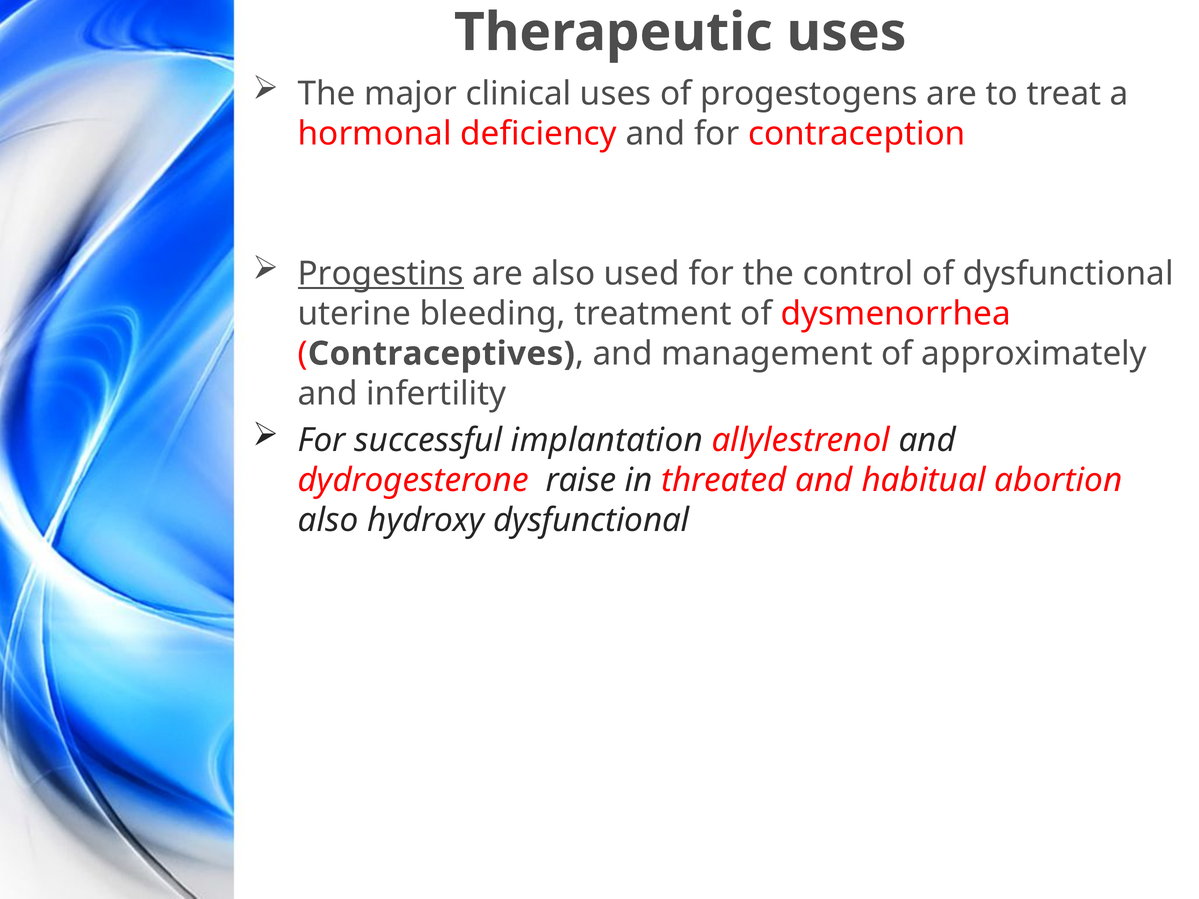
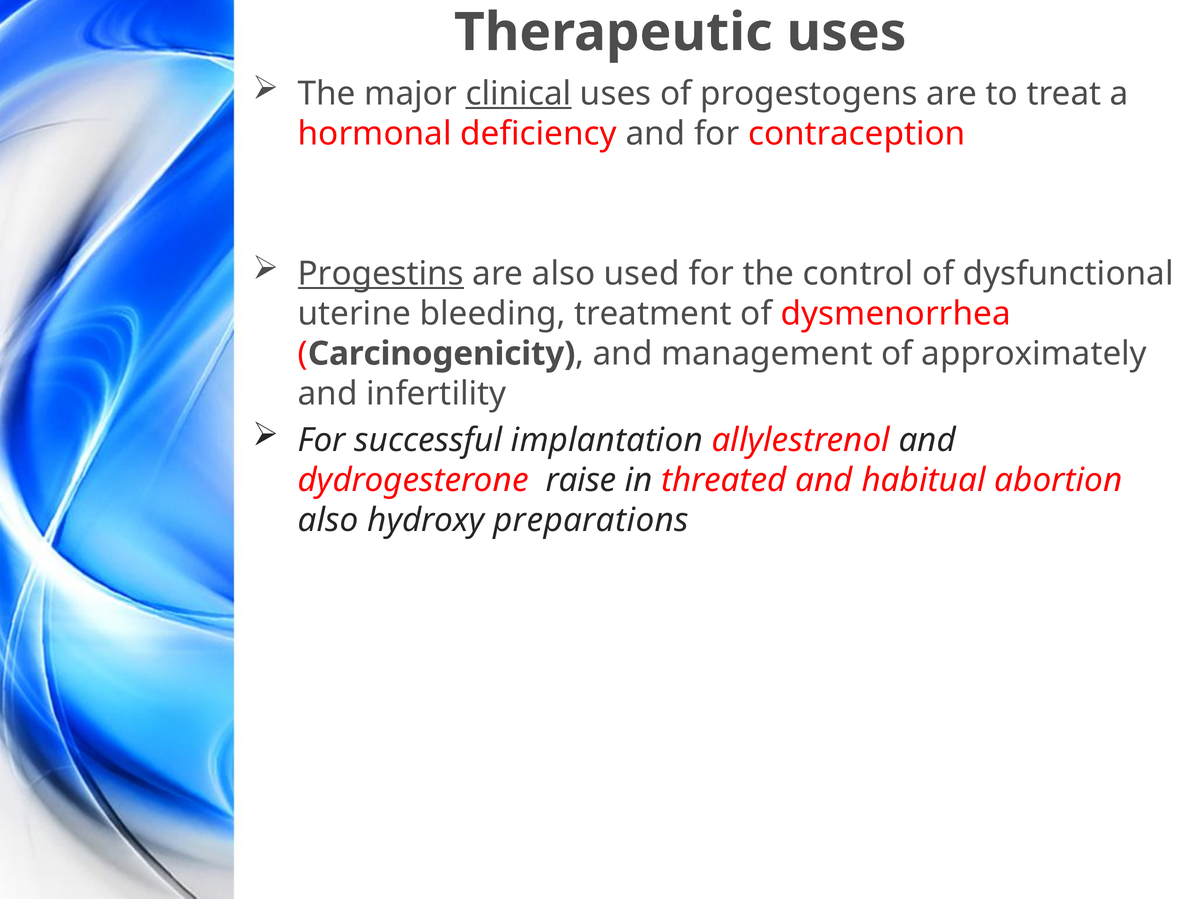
clinical underline: none -> present
Contraceptives: Contraceptives -> Carcinogenicity
hydroxy dysfunctional: dysfunctional -> preparations
